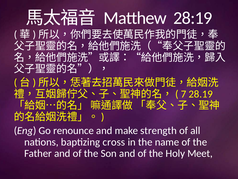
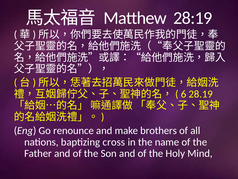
7: 7 -> 6
strength: strength -> brothers
Meet: Meet -> Mind
